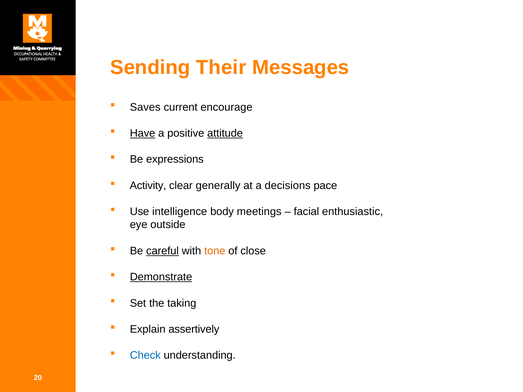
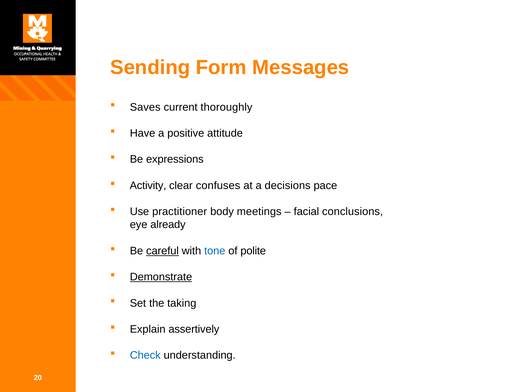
Their: Their -> Form
encourage: encourage -> thoroughly
Have underline: present -> none
attitude underline: present -> none
generally: generally -> confuses
intelligence: intelligence -> practitioner
enthusiastic: enthusiastic -> conclusions
outside: outside -> already
tone colour: orange -> blue
close: close -> polite
